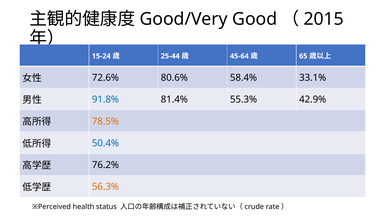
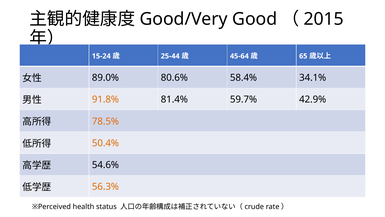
72.6%: 72.6% -> 89.0%
33.1%: 33.1% -> 34.1%
91.8% colour: blue -> orange
55.3%: 55.3% -> 59.7%
50.4% colour: blue -> orange
76.2%: 76.2% -> 54.6%
